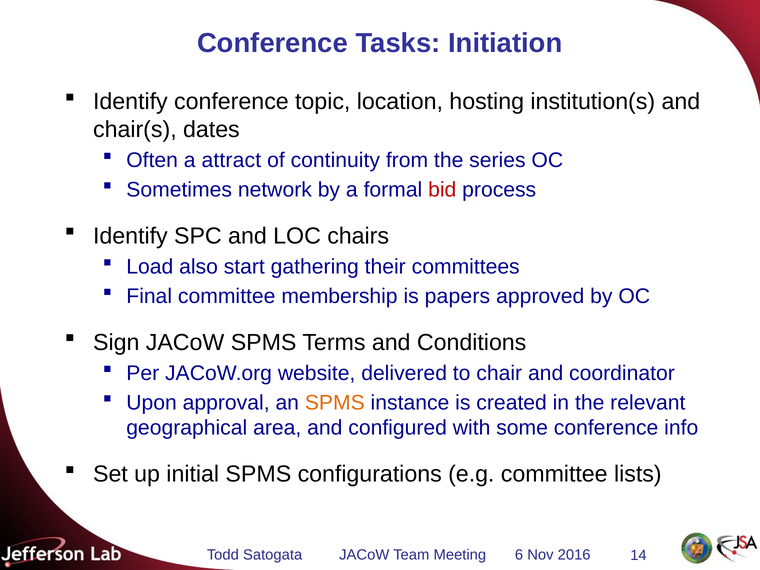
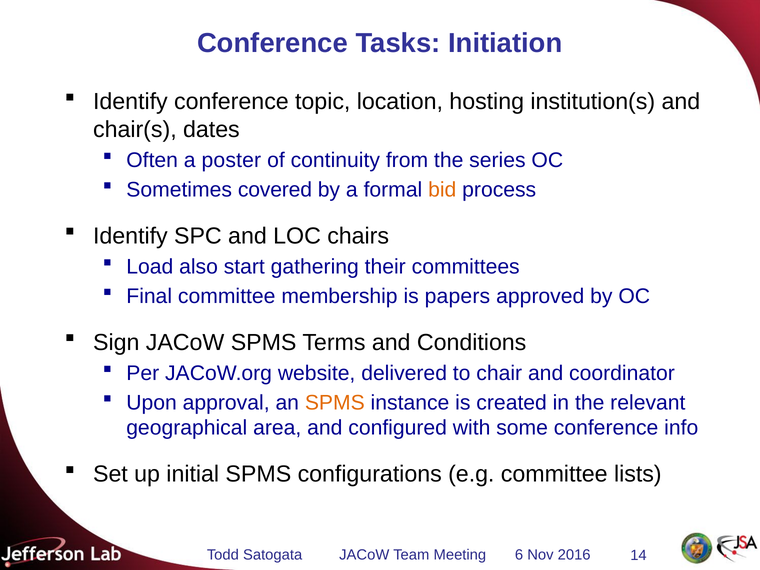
attract: attract -> poster
network: network -> covered
bid colour: red -> orange
